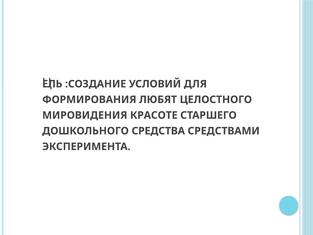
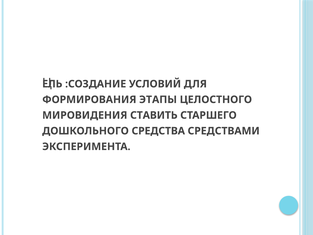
ЛЮБЯТ: ЛЮБЯТ -> ЭТАПЫ
КРАСОТЕ: КРАСОТЕ -> СТАВИТЬ
